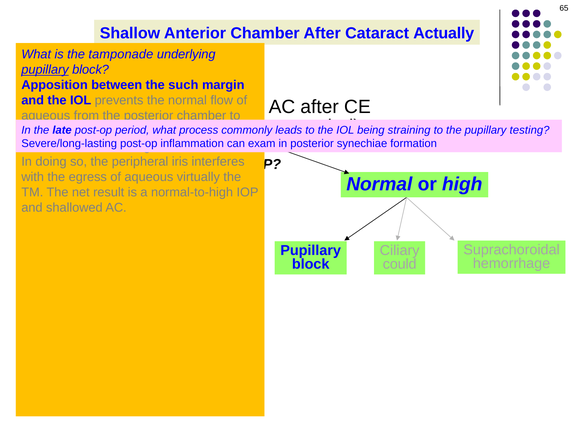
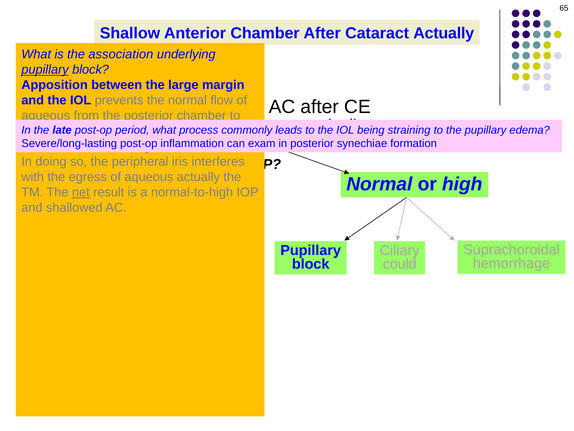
tamponade: tamponade -> association
such: such -> large
testing: testing -> edema
aqueous virtually: virtually -> actually
net underline: none -> present
